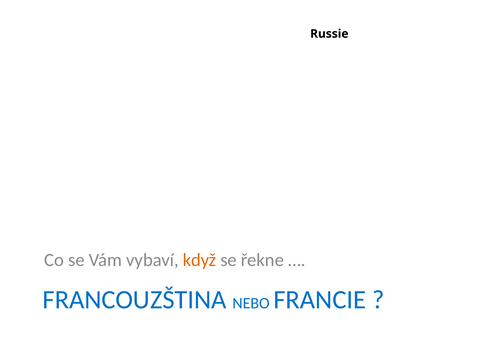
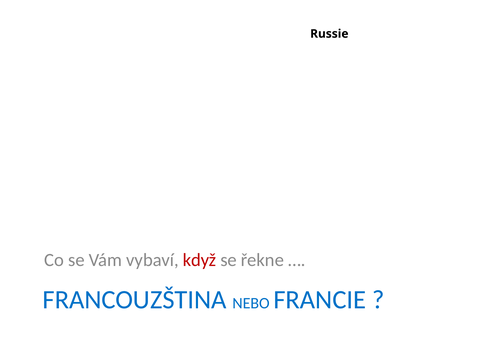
když colour: orange -> red
